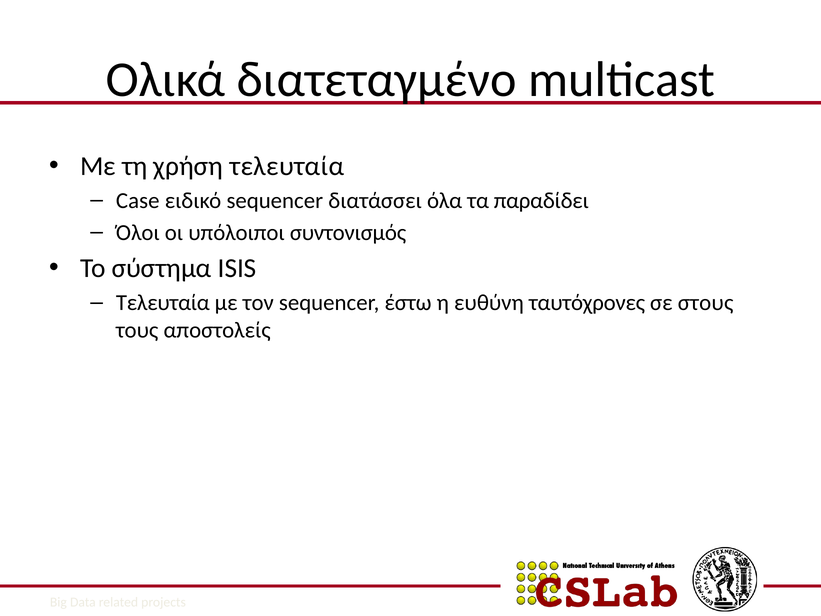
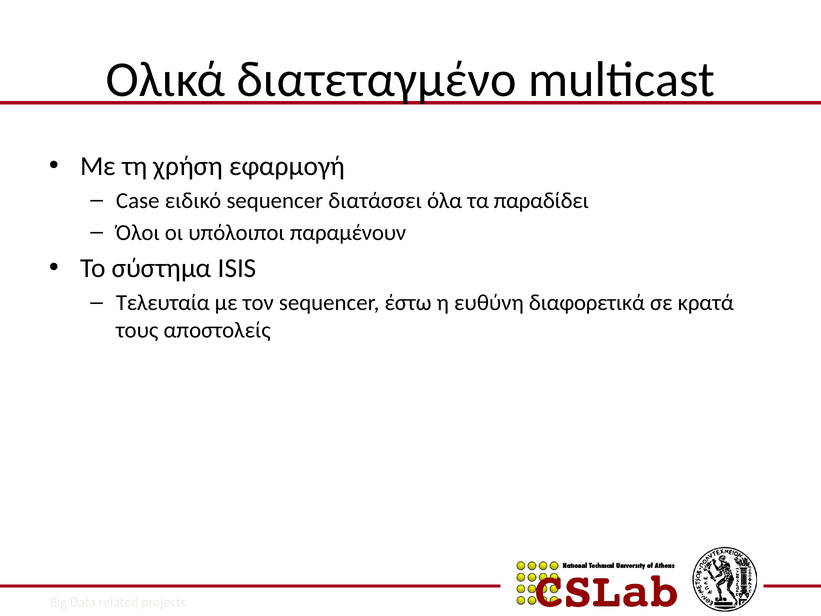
χρήση τελευταία: τελευταία -> εφαρμογή
συντονισμός: συντονισμός -> παραμένουν
ταυτόχρονες: ταυτόχρονες -> διαφορετικά
στους: στους -> κρατά
